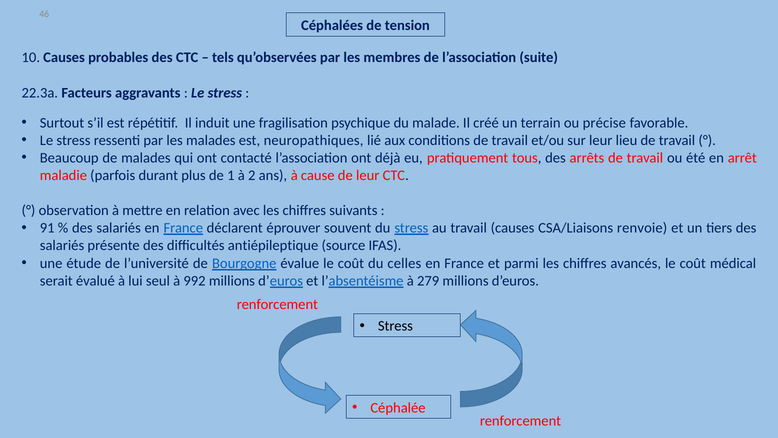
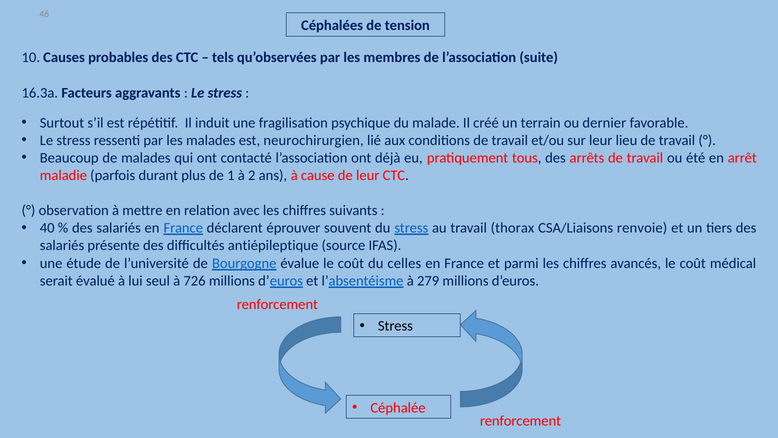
22.3a: 22.3a -> 16.3a
précise: précise -> dernier
neuropathiques: neuropathiques -> neurochirurgien
91: 91 -> 40
travail causes: causes -> thorax
992: 992 -> 726
